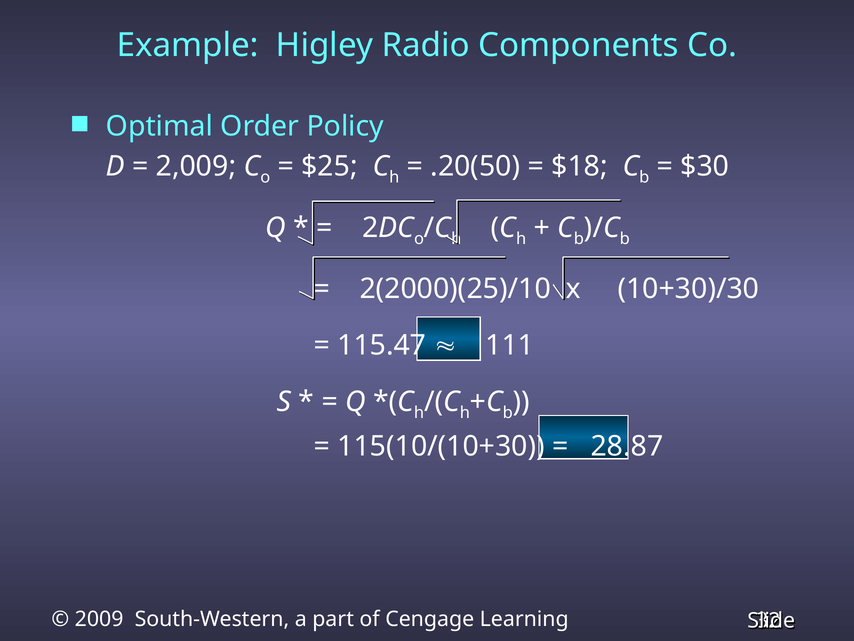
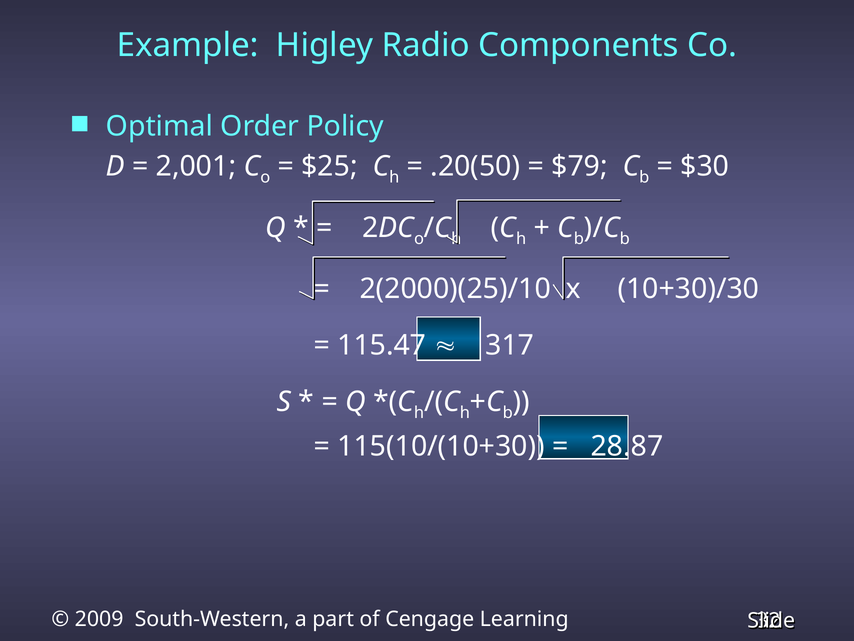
2,009: 2,009 -> 2,001
$18: $18 -> $79
111: 111 -> 317
